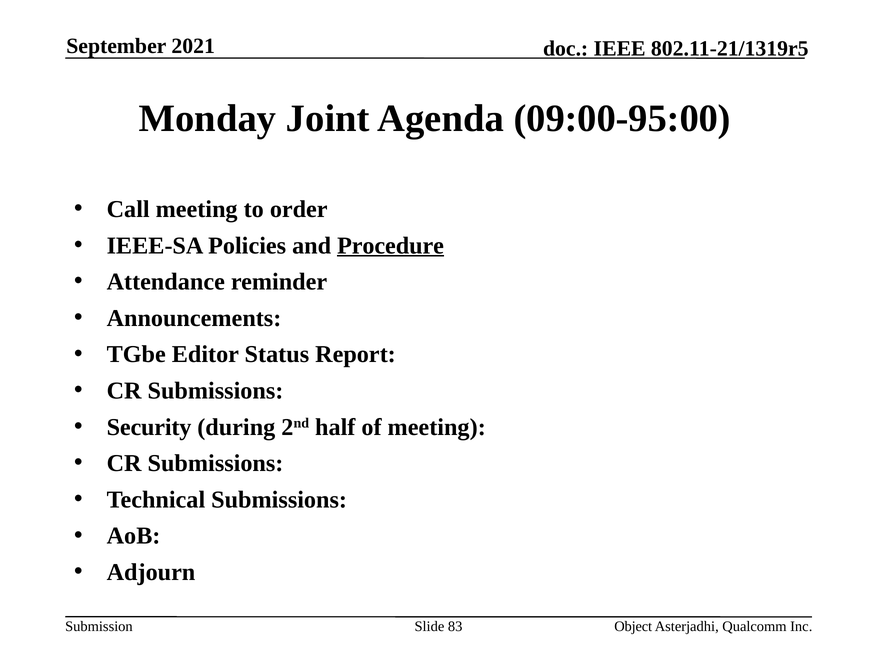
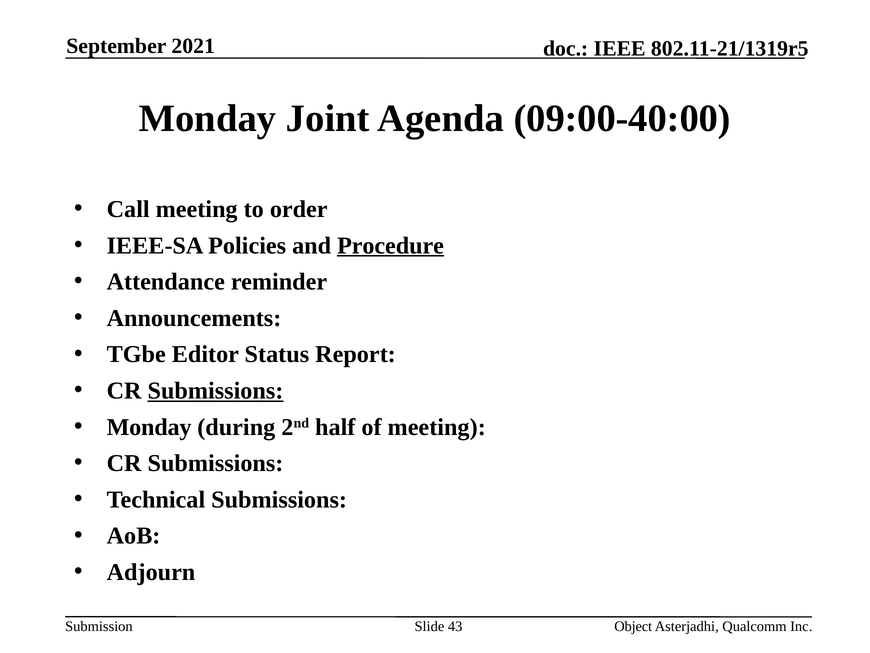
09:00-95:00: 09:00-95:00 -> 09:00-40:00
Submissions at (215, 390) underline: none -> present
Security at (149, 427): Security -> Monday
83: 83 -> 43
